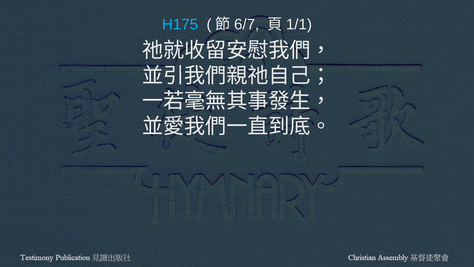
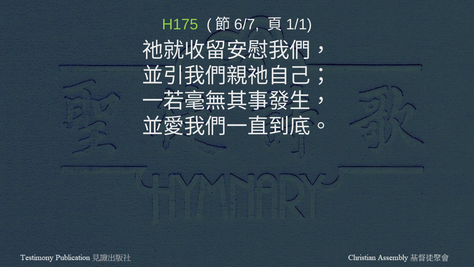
H175 colour: light blue -> light green
